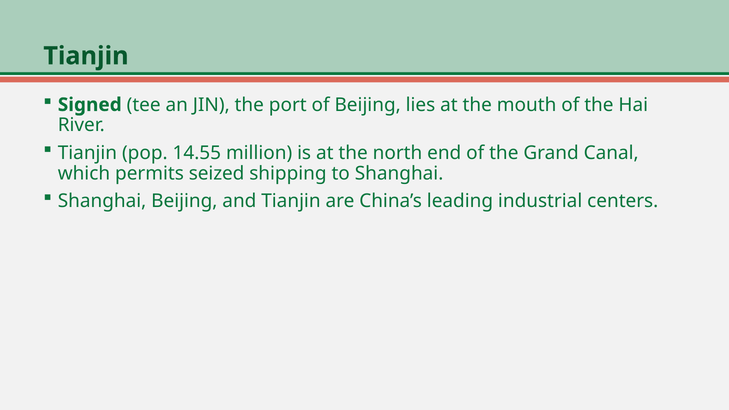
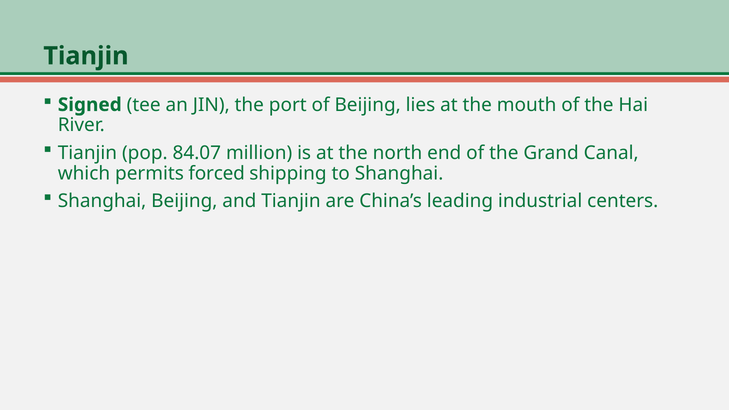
14.55: 14.55 -> 84.07
seized: seized -> forced
